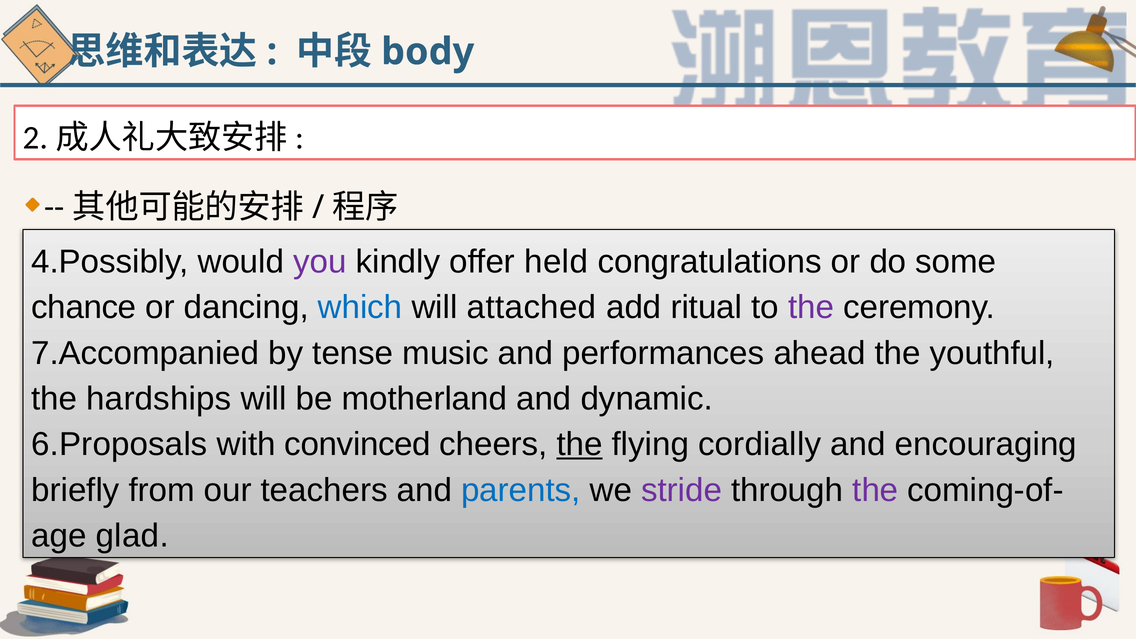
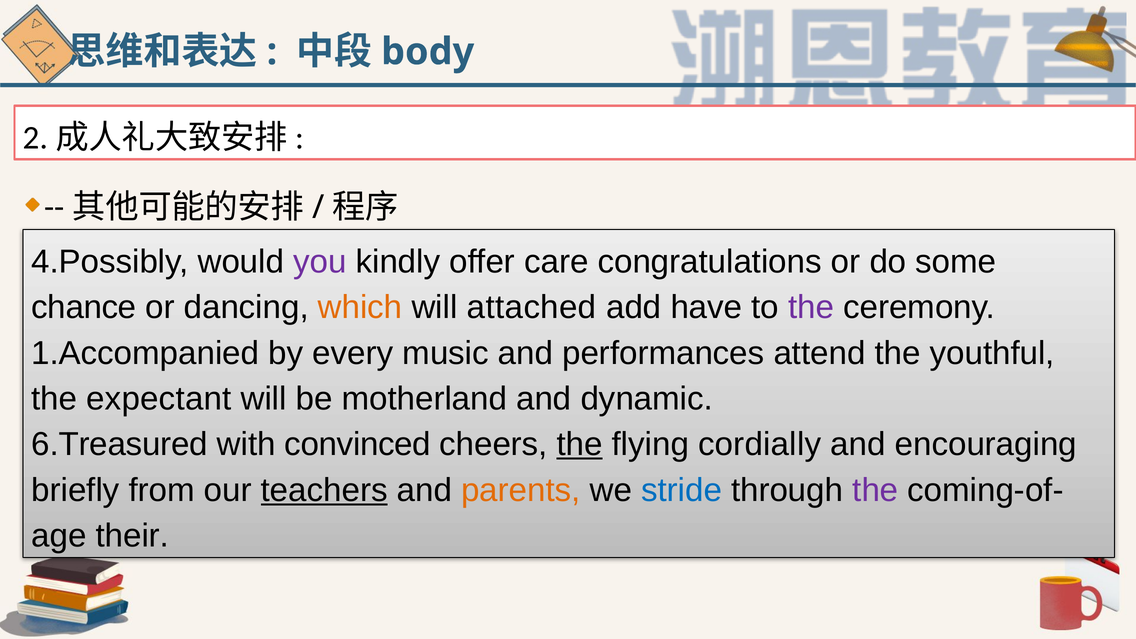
held: held -> care
which colour: blue -> orange
ritual: ritual -> have
7.Accompanied: 7.Accompanied -> 1.Accompanied
tense: tense -> every
ahead: ahead -> attend
hardships: hardships -> expectant
6.Proposals: 6.Proposals -> 6.Treasured
teachers underline: none -> present
parents colour: blue -> orange
stride colour: purple -> blue
glad: glad -> their
